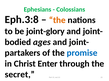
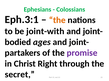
Eph.3:8: Eph.3:8 -> Eph.3:1
joint-glory: joint-glory -> joint-with
promise colour: blue -> purple
Enter: Enter -> Right
